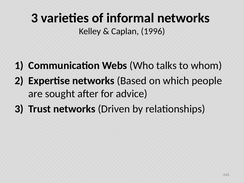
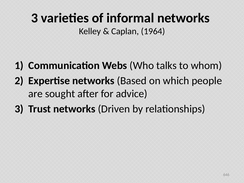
1996: 1996 -> 1964
